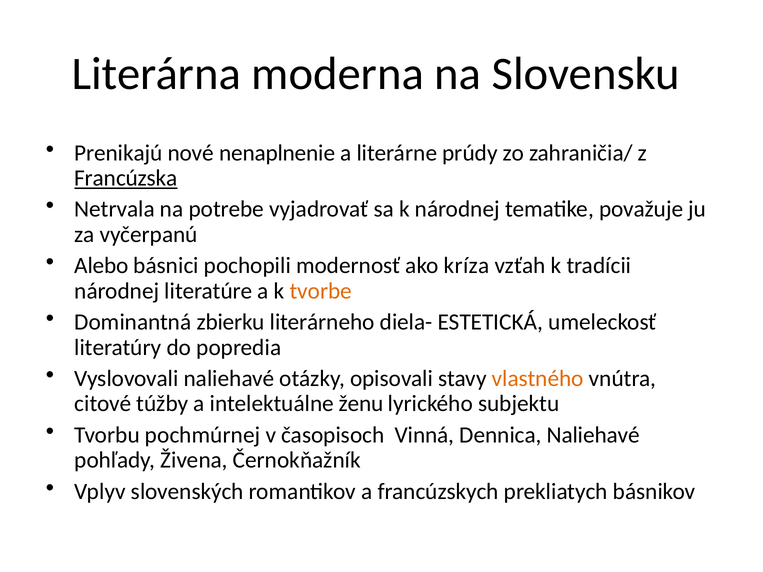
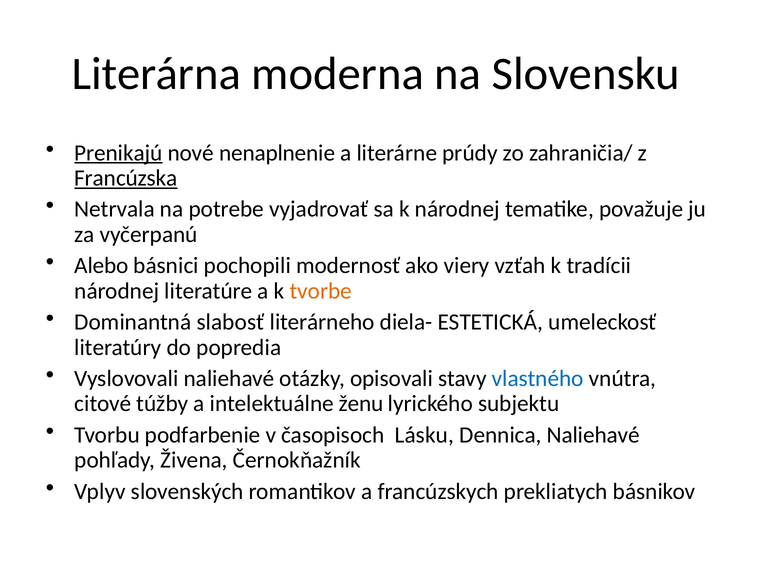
Prenikajú underline: none -> present
kríza: kríza -> viery
zbierku: zbierku -> slabosť
vlastného colour: orange -> blue
pochmúrnej: pochmúrnej -> podfarbenie
Vinná: Vinná -> Lásku
